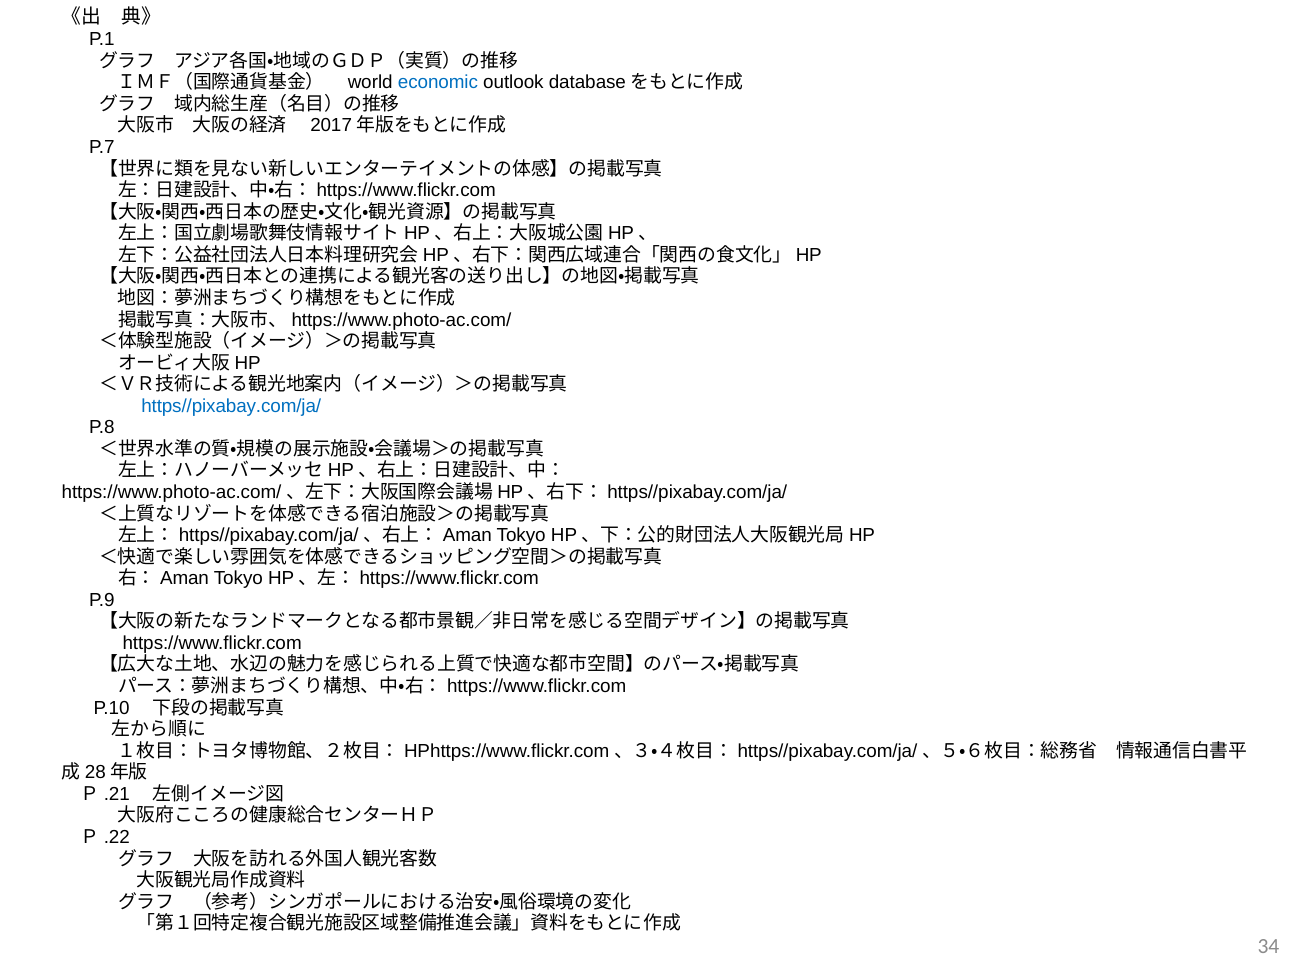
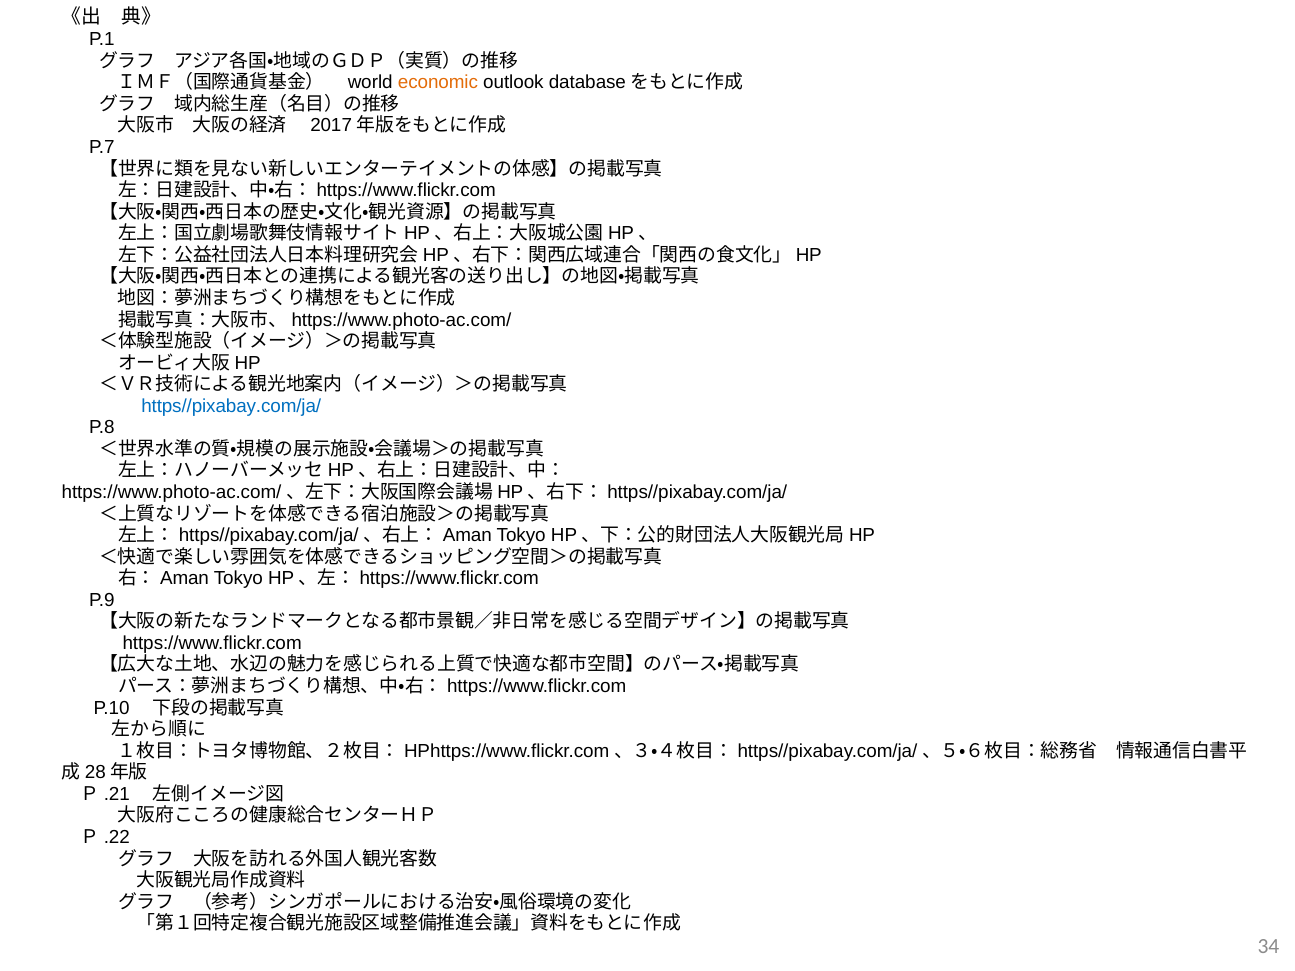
economic colour: blue -> orange
